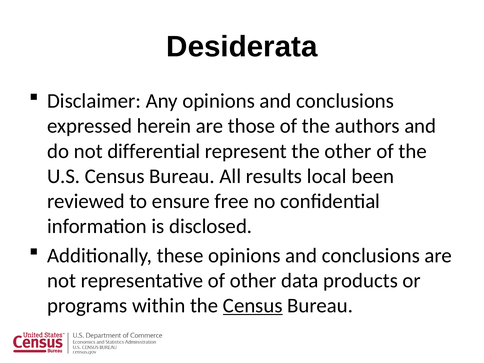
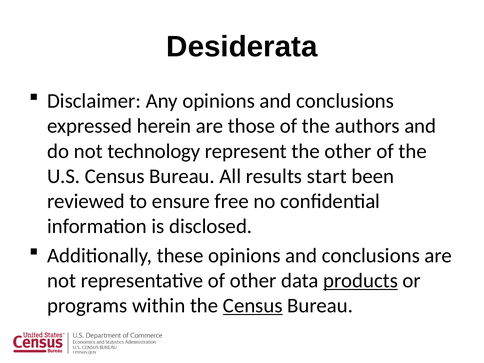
differential: differential -> technology
local: local -> start
products underline: none -> present
